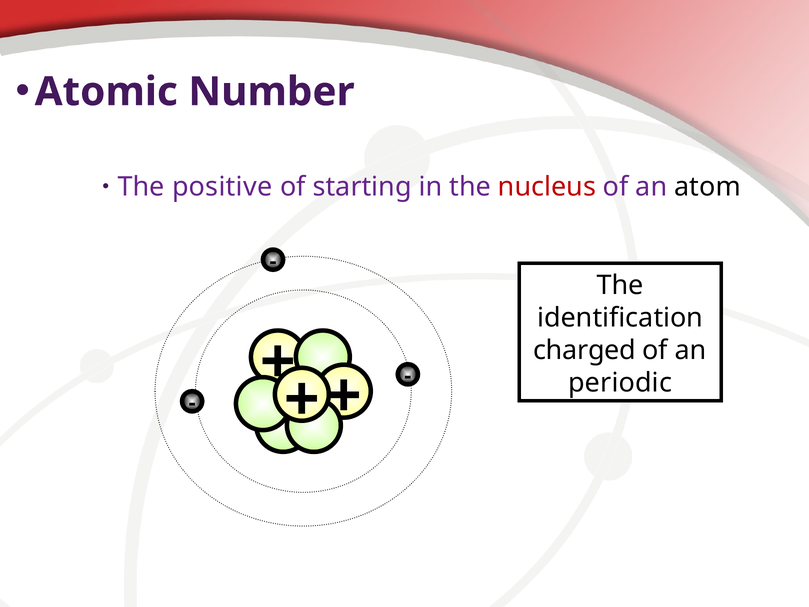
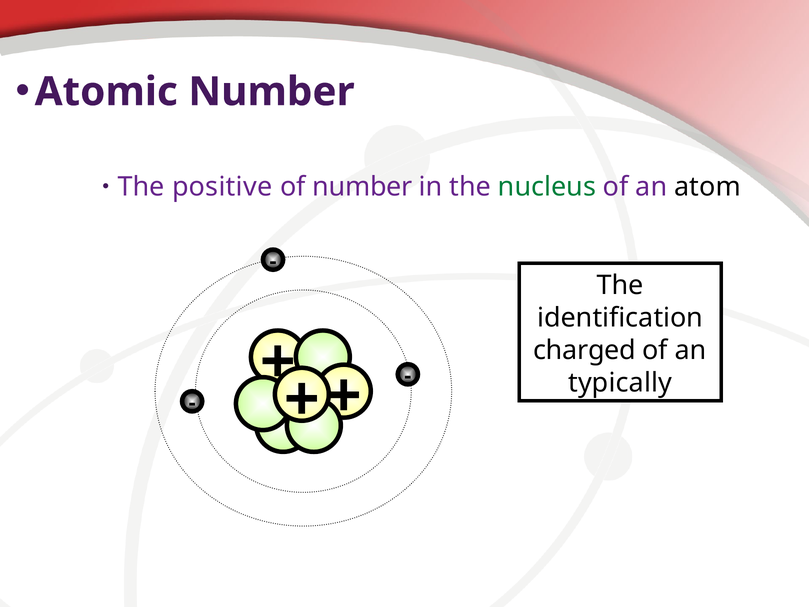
of starting: starting -> number
nucleus colour: red -> green
periodic: periodic -> typically
